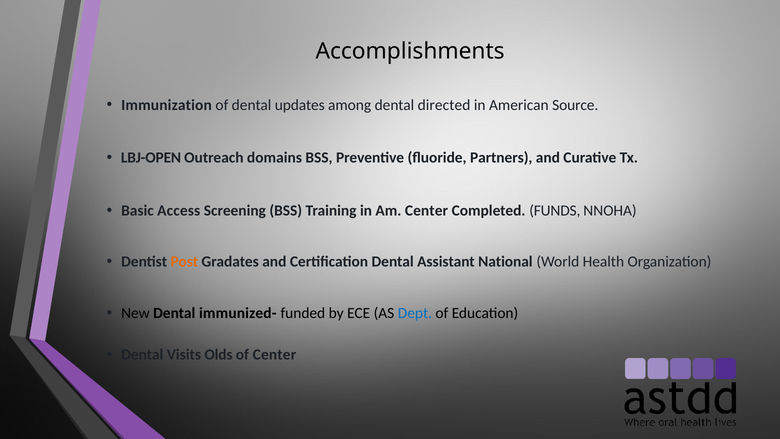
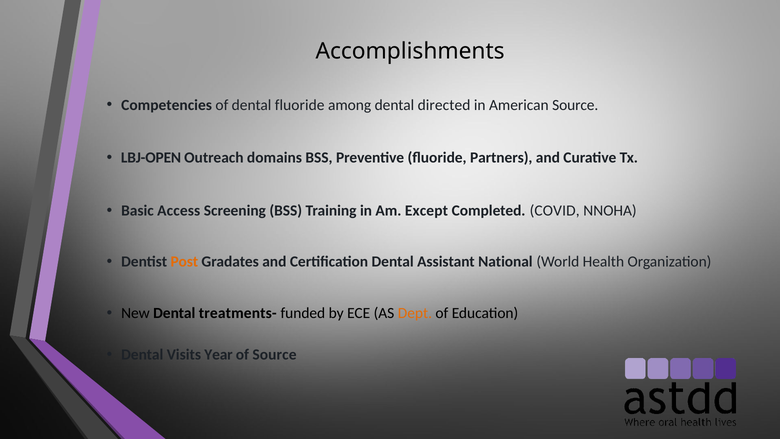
Immunization: Immunization -> Competencies
dental updates: updates -> fluoride
Am Center: Center -> Except
FUNDS: FUNDS -> COVID
immunized-: immunized- -> treatments-
Dept colour: blue -> orange
Olds: Olds -> Year
of Center: Center -> Source
